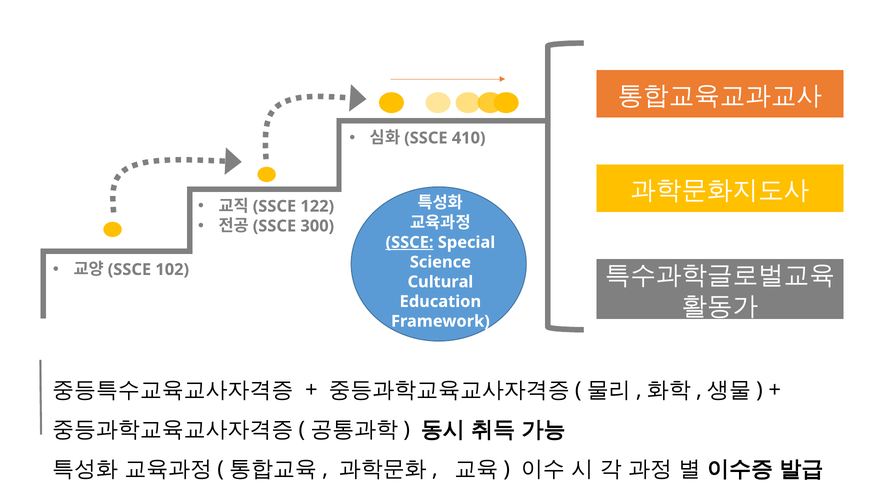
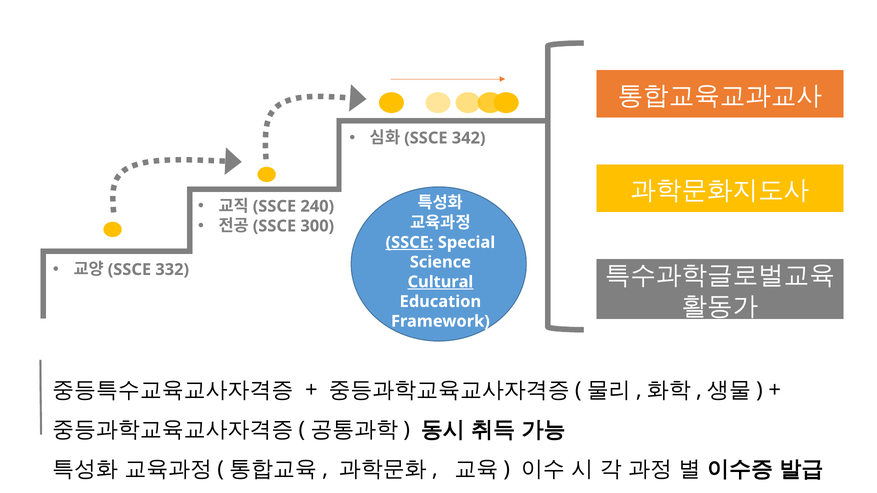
410: 410 -> 342
122: 122 -> 240
102: 102 -> 332
Cultural underline: none -> present
